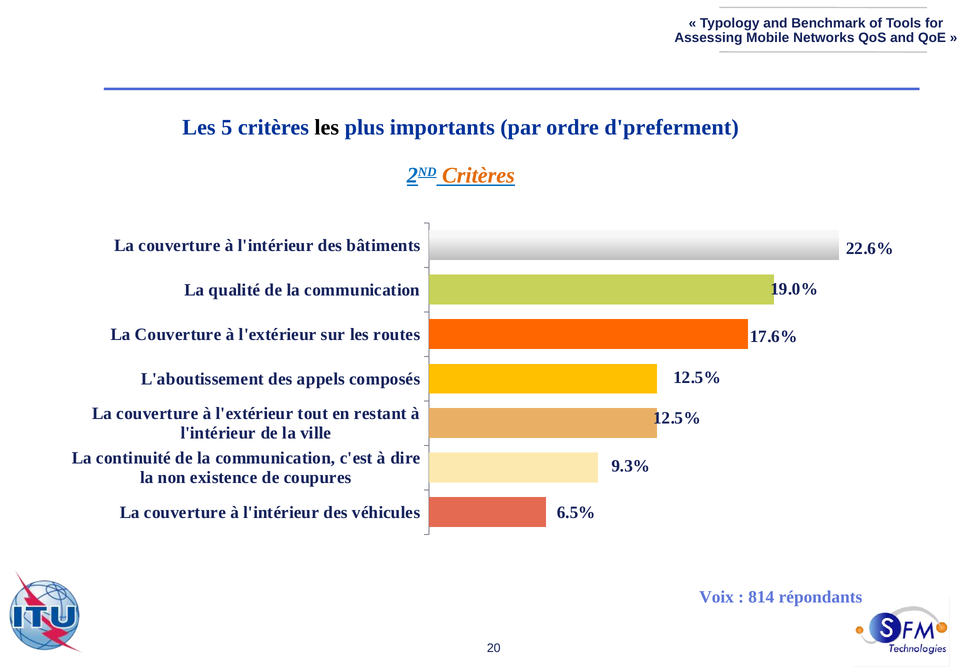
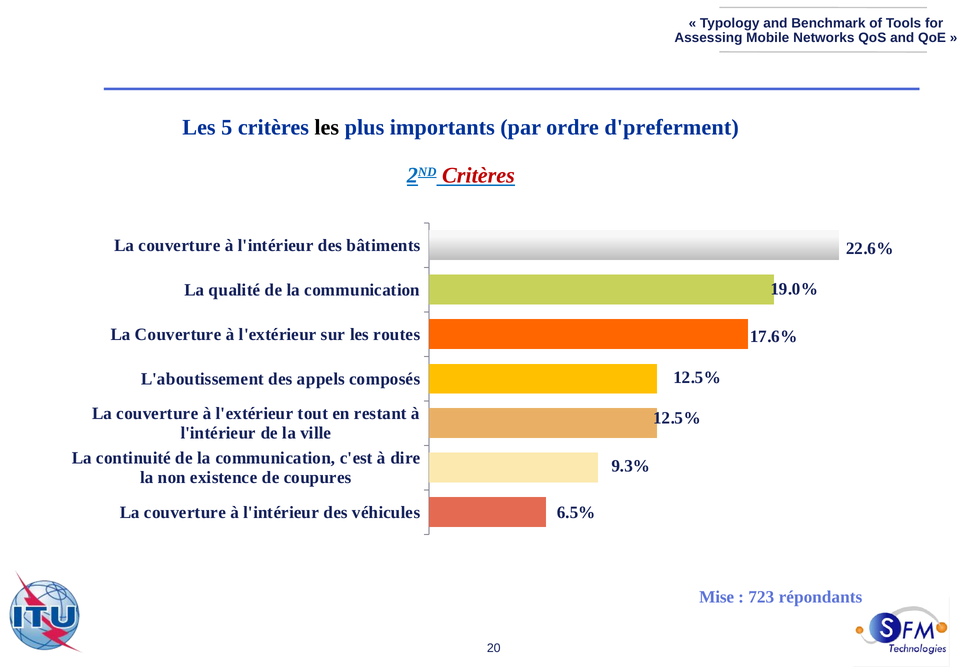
Critères at (478, 175) colour: orange -> red
Voix: Voix -> Mise
814: 814 -> 723
